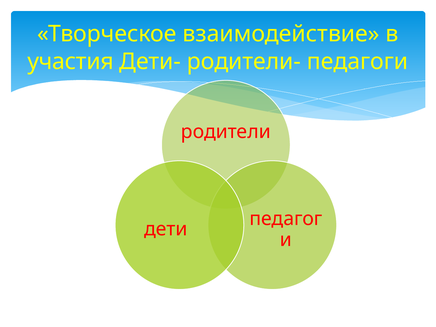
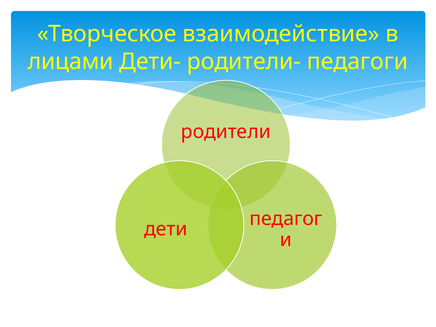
участия: участия -> лицами
